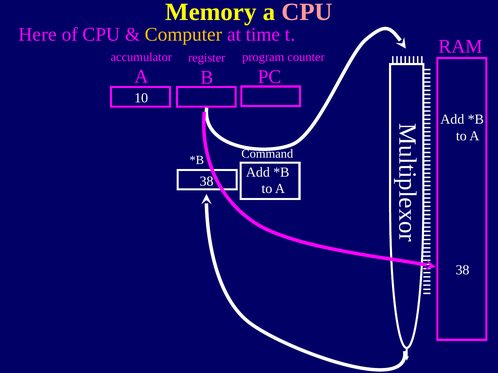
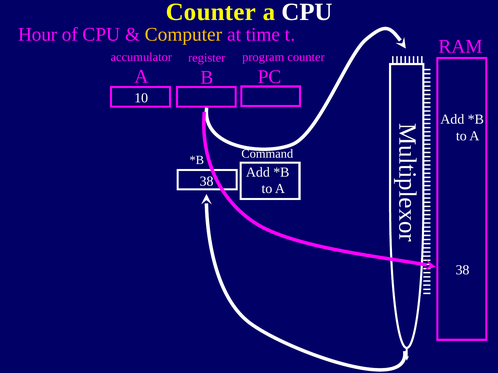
Memory at (211, 12): Memory -> Counter
CPU at (307, 12) colour: pink -> white
Here: Here -> Hour
